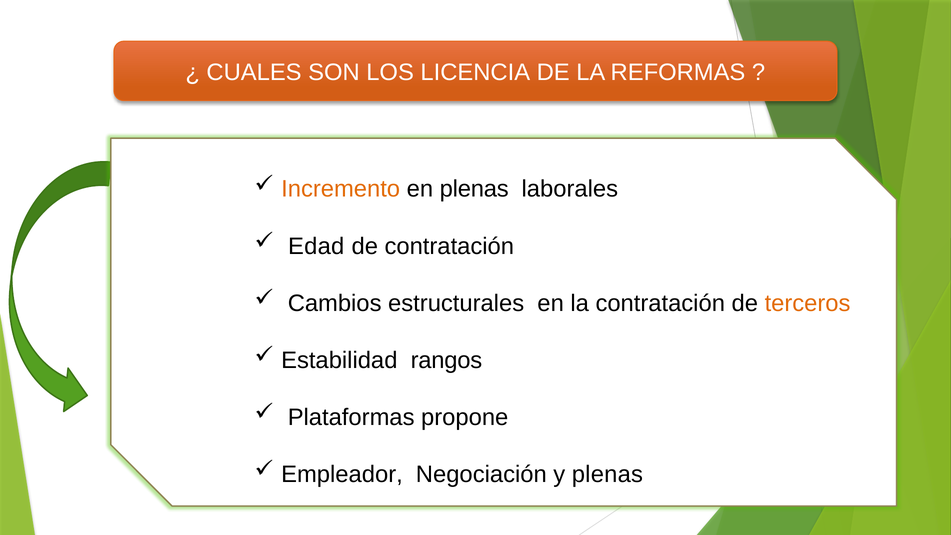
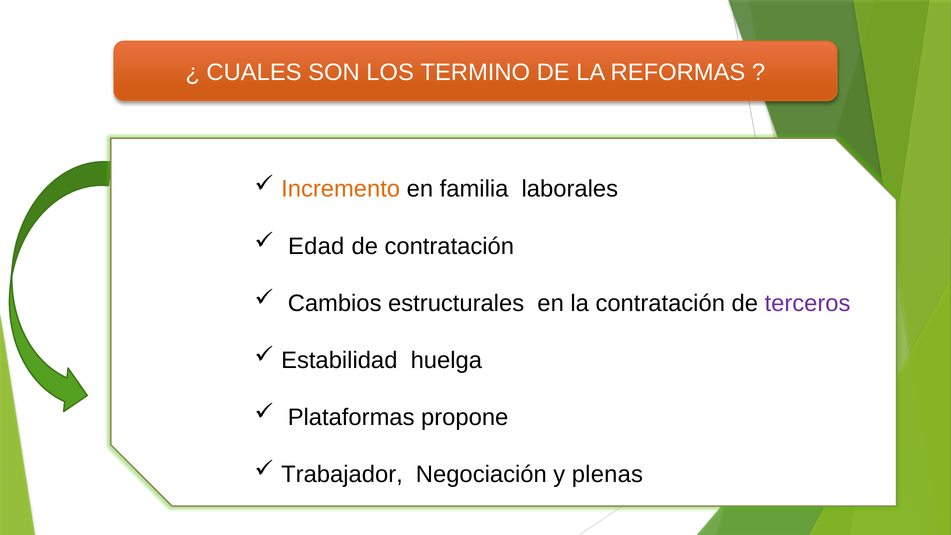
LICENCIA: LICENCIA -> TERMINO
en plenas: plenas -> familia
terceros colour: orange -> purple
rangos: rangos -> huelga
Empleador: Empleador -> Trabajador
